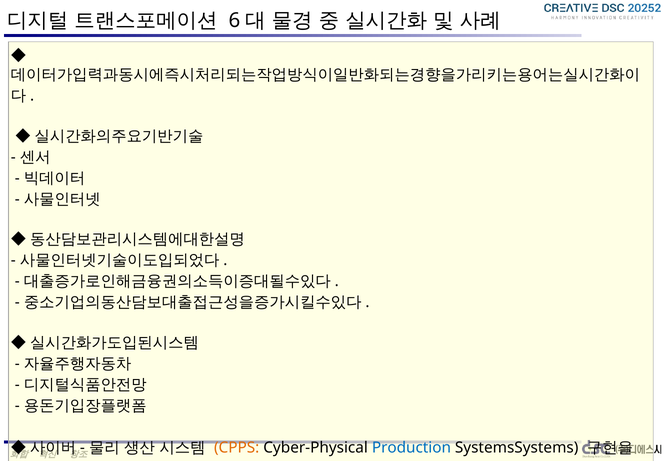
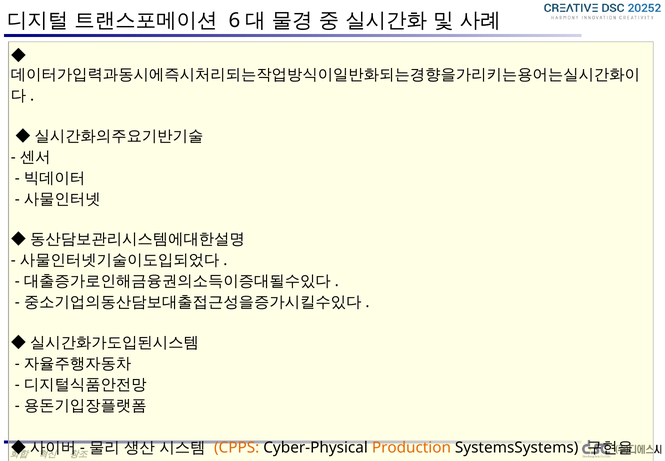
Production colour: blue -> orange
